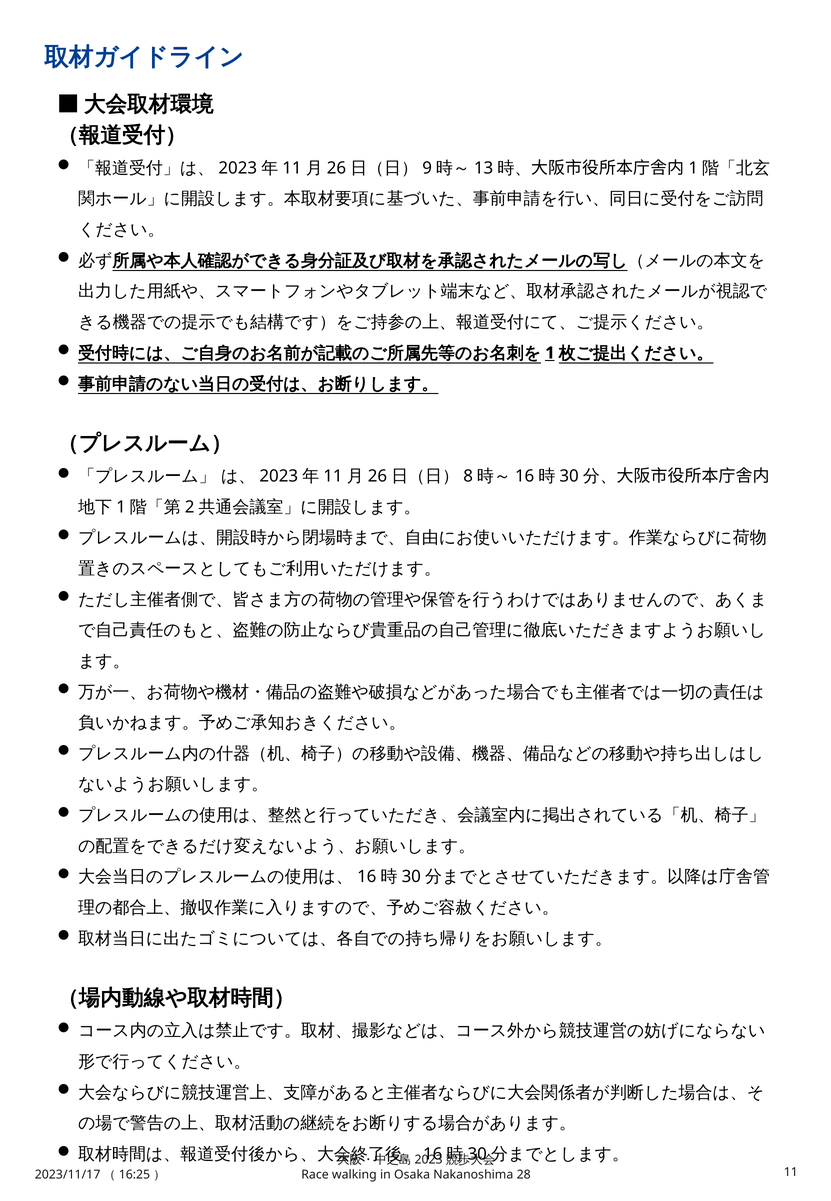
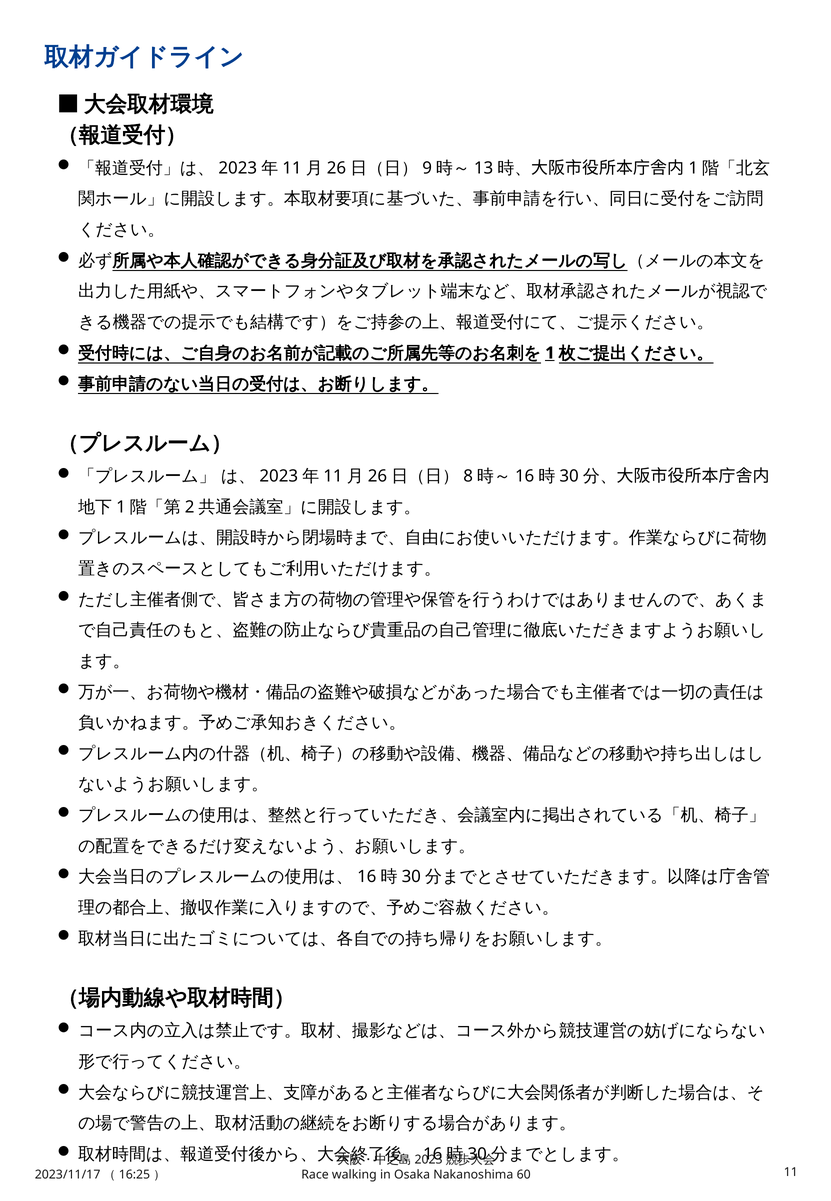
28: 28 -> 60
